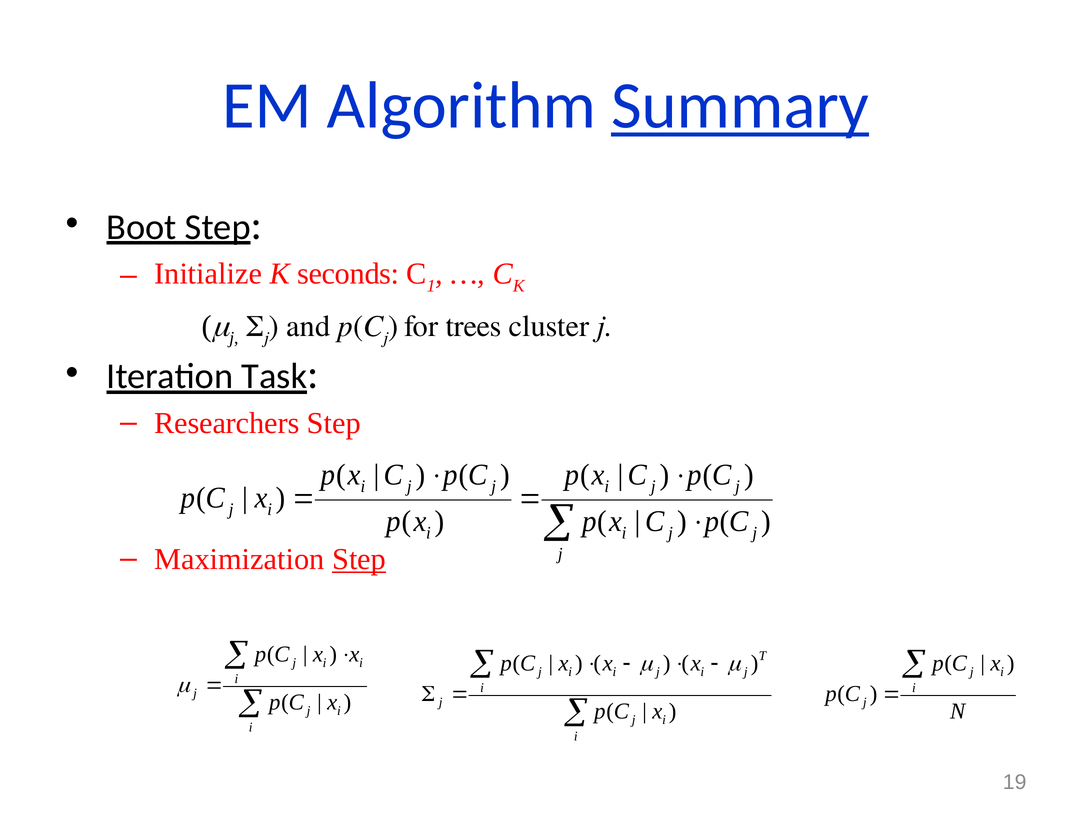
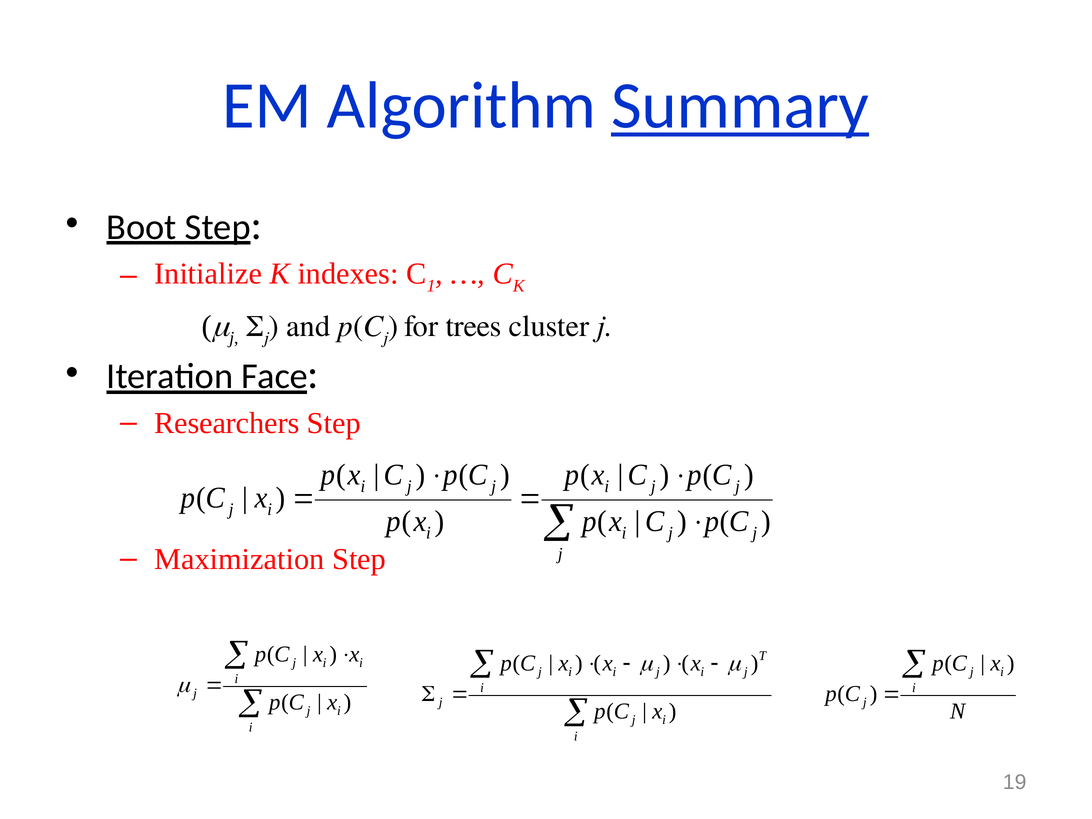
seconds: seconds -> indexes
Task: Task -> Face
Step at (359, 559) underline: present -> none
